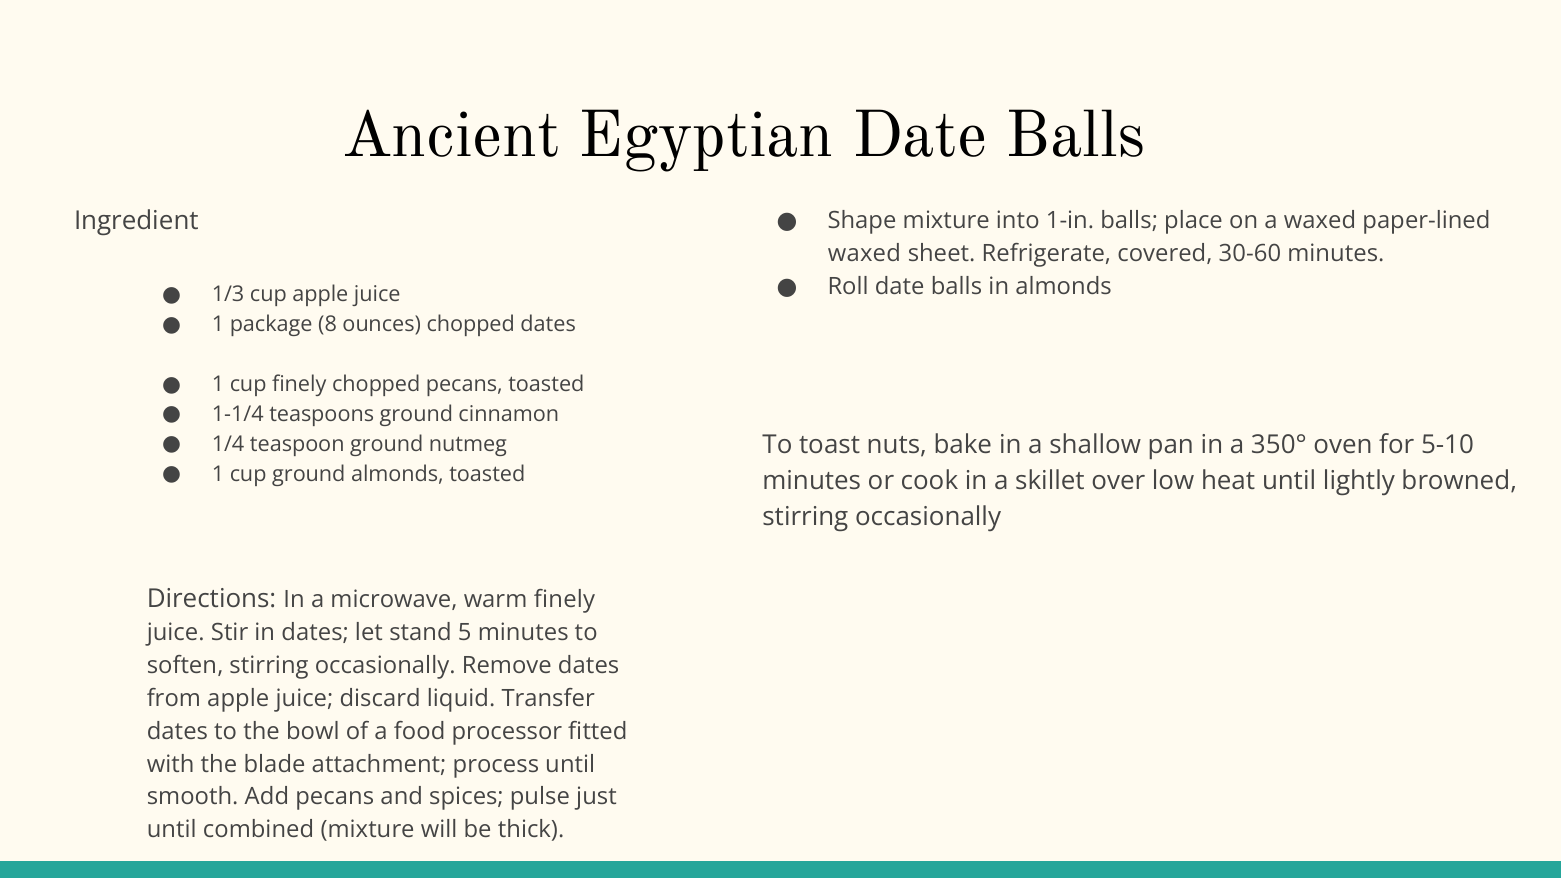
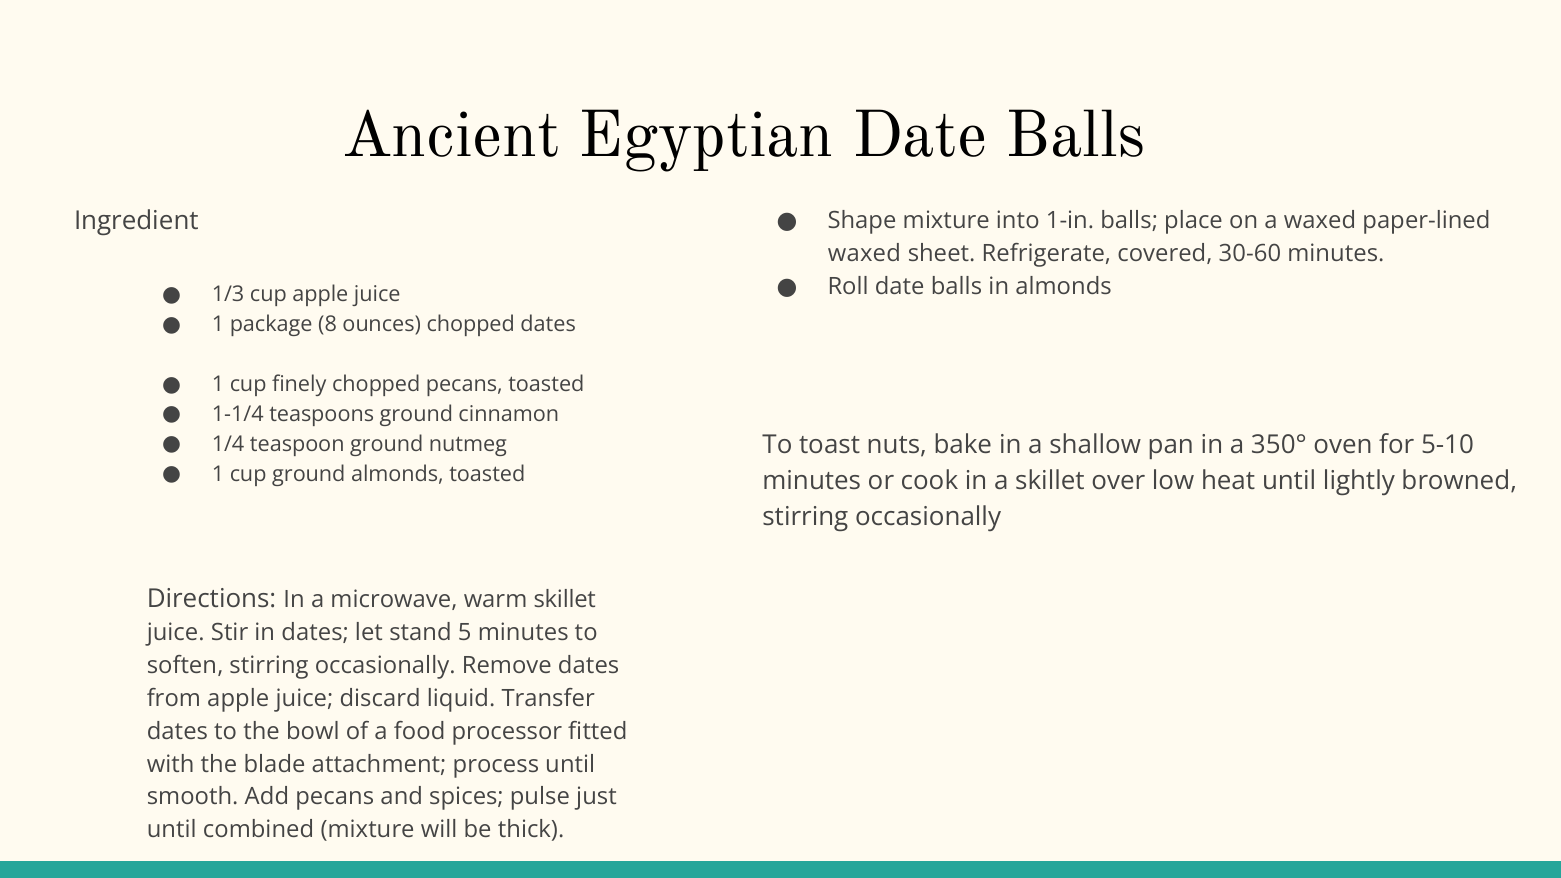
warm finely: finely -> skillet
